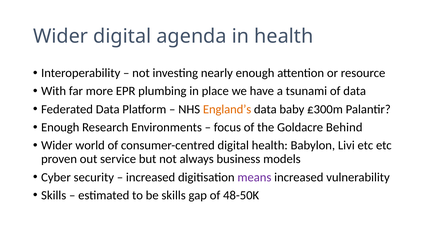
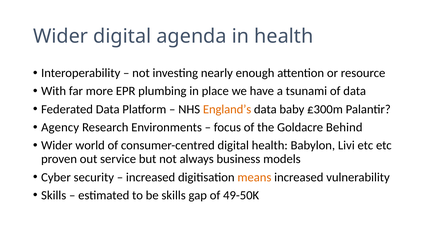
Enough at (60, 128): Enough -> Agency
means colour: purple -> orange
48-50K: 48-50K -> 49-50K
